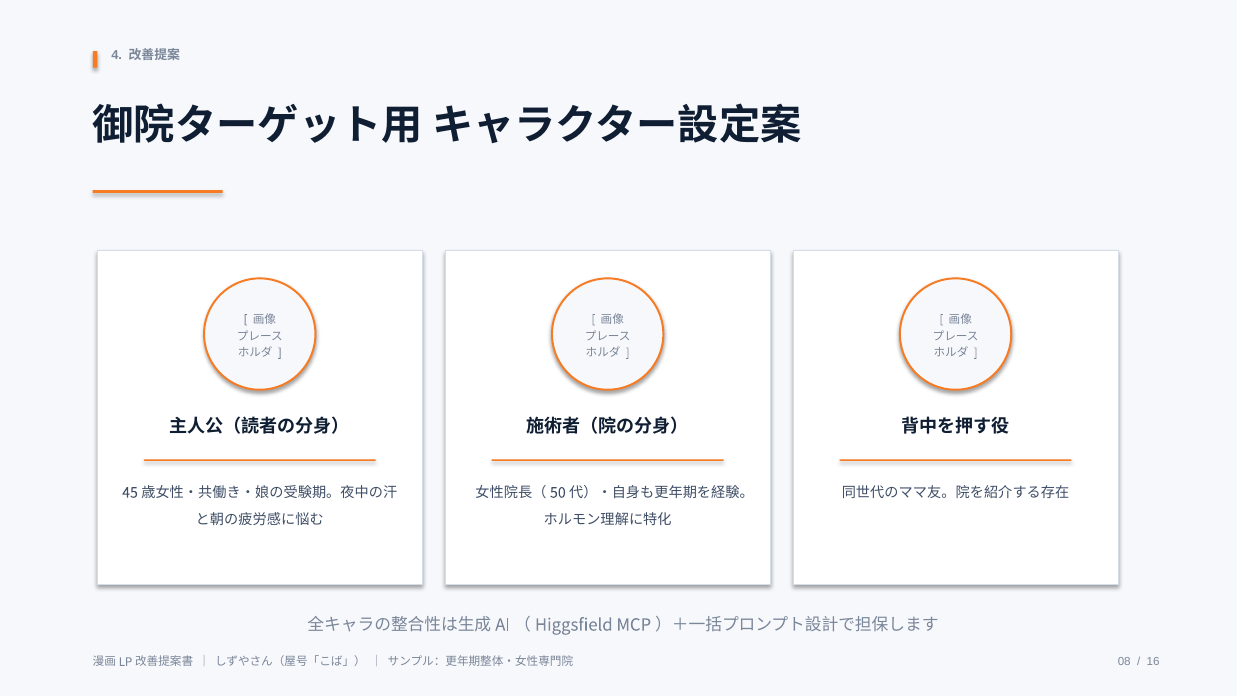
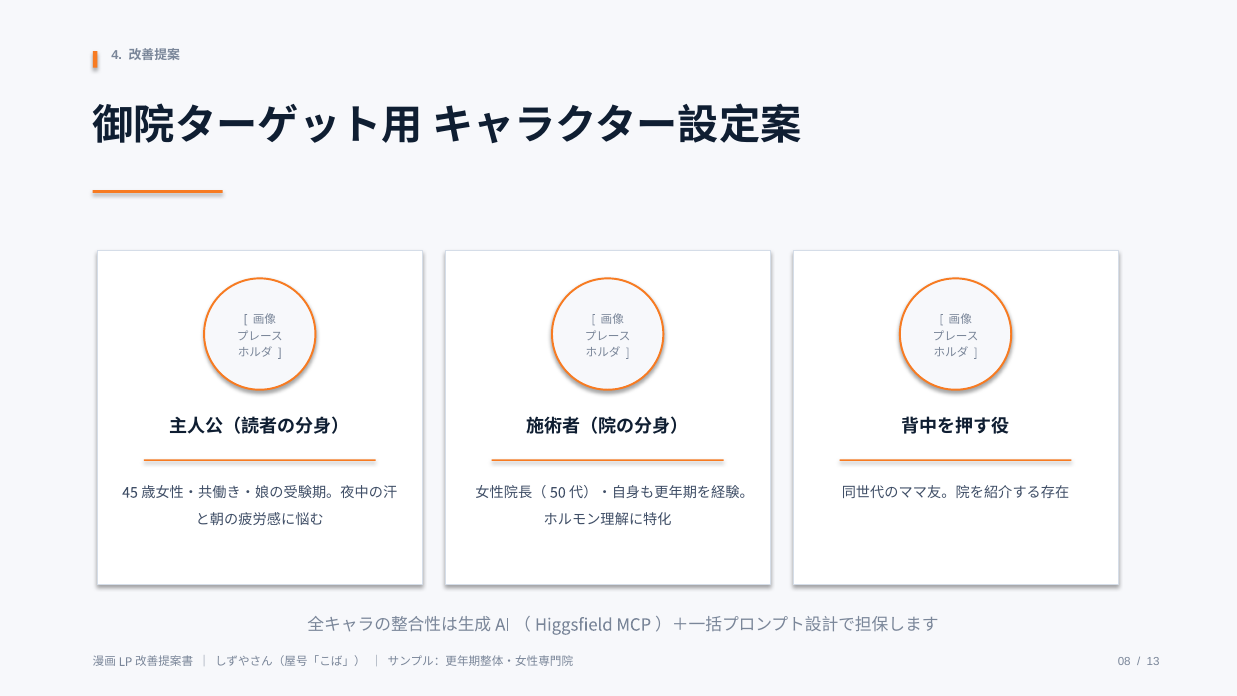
16: 16 -> 13
